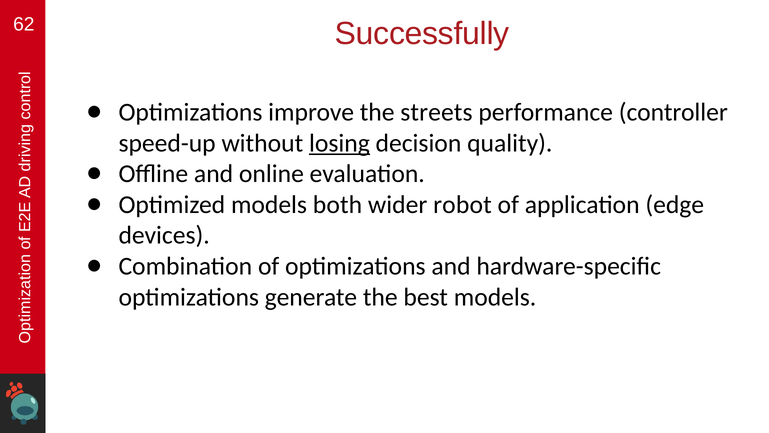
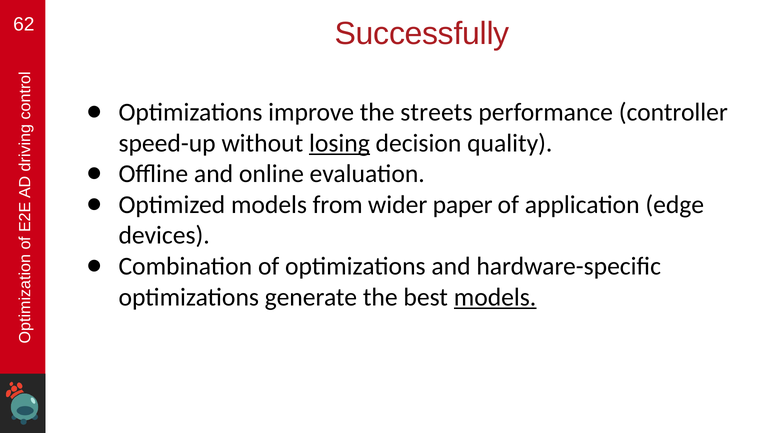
both: both -> from
robot: robot -> paper
models at (495, 297) underline: none -> present
